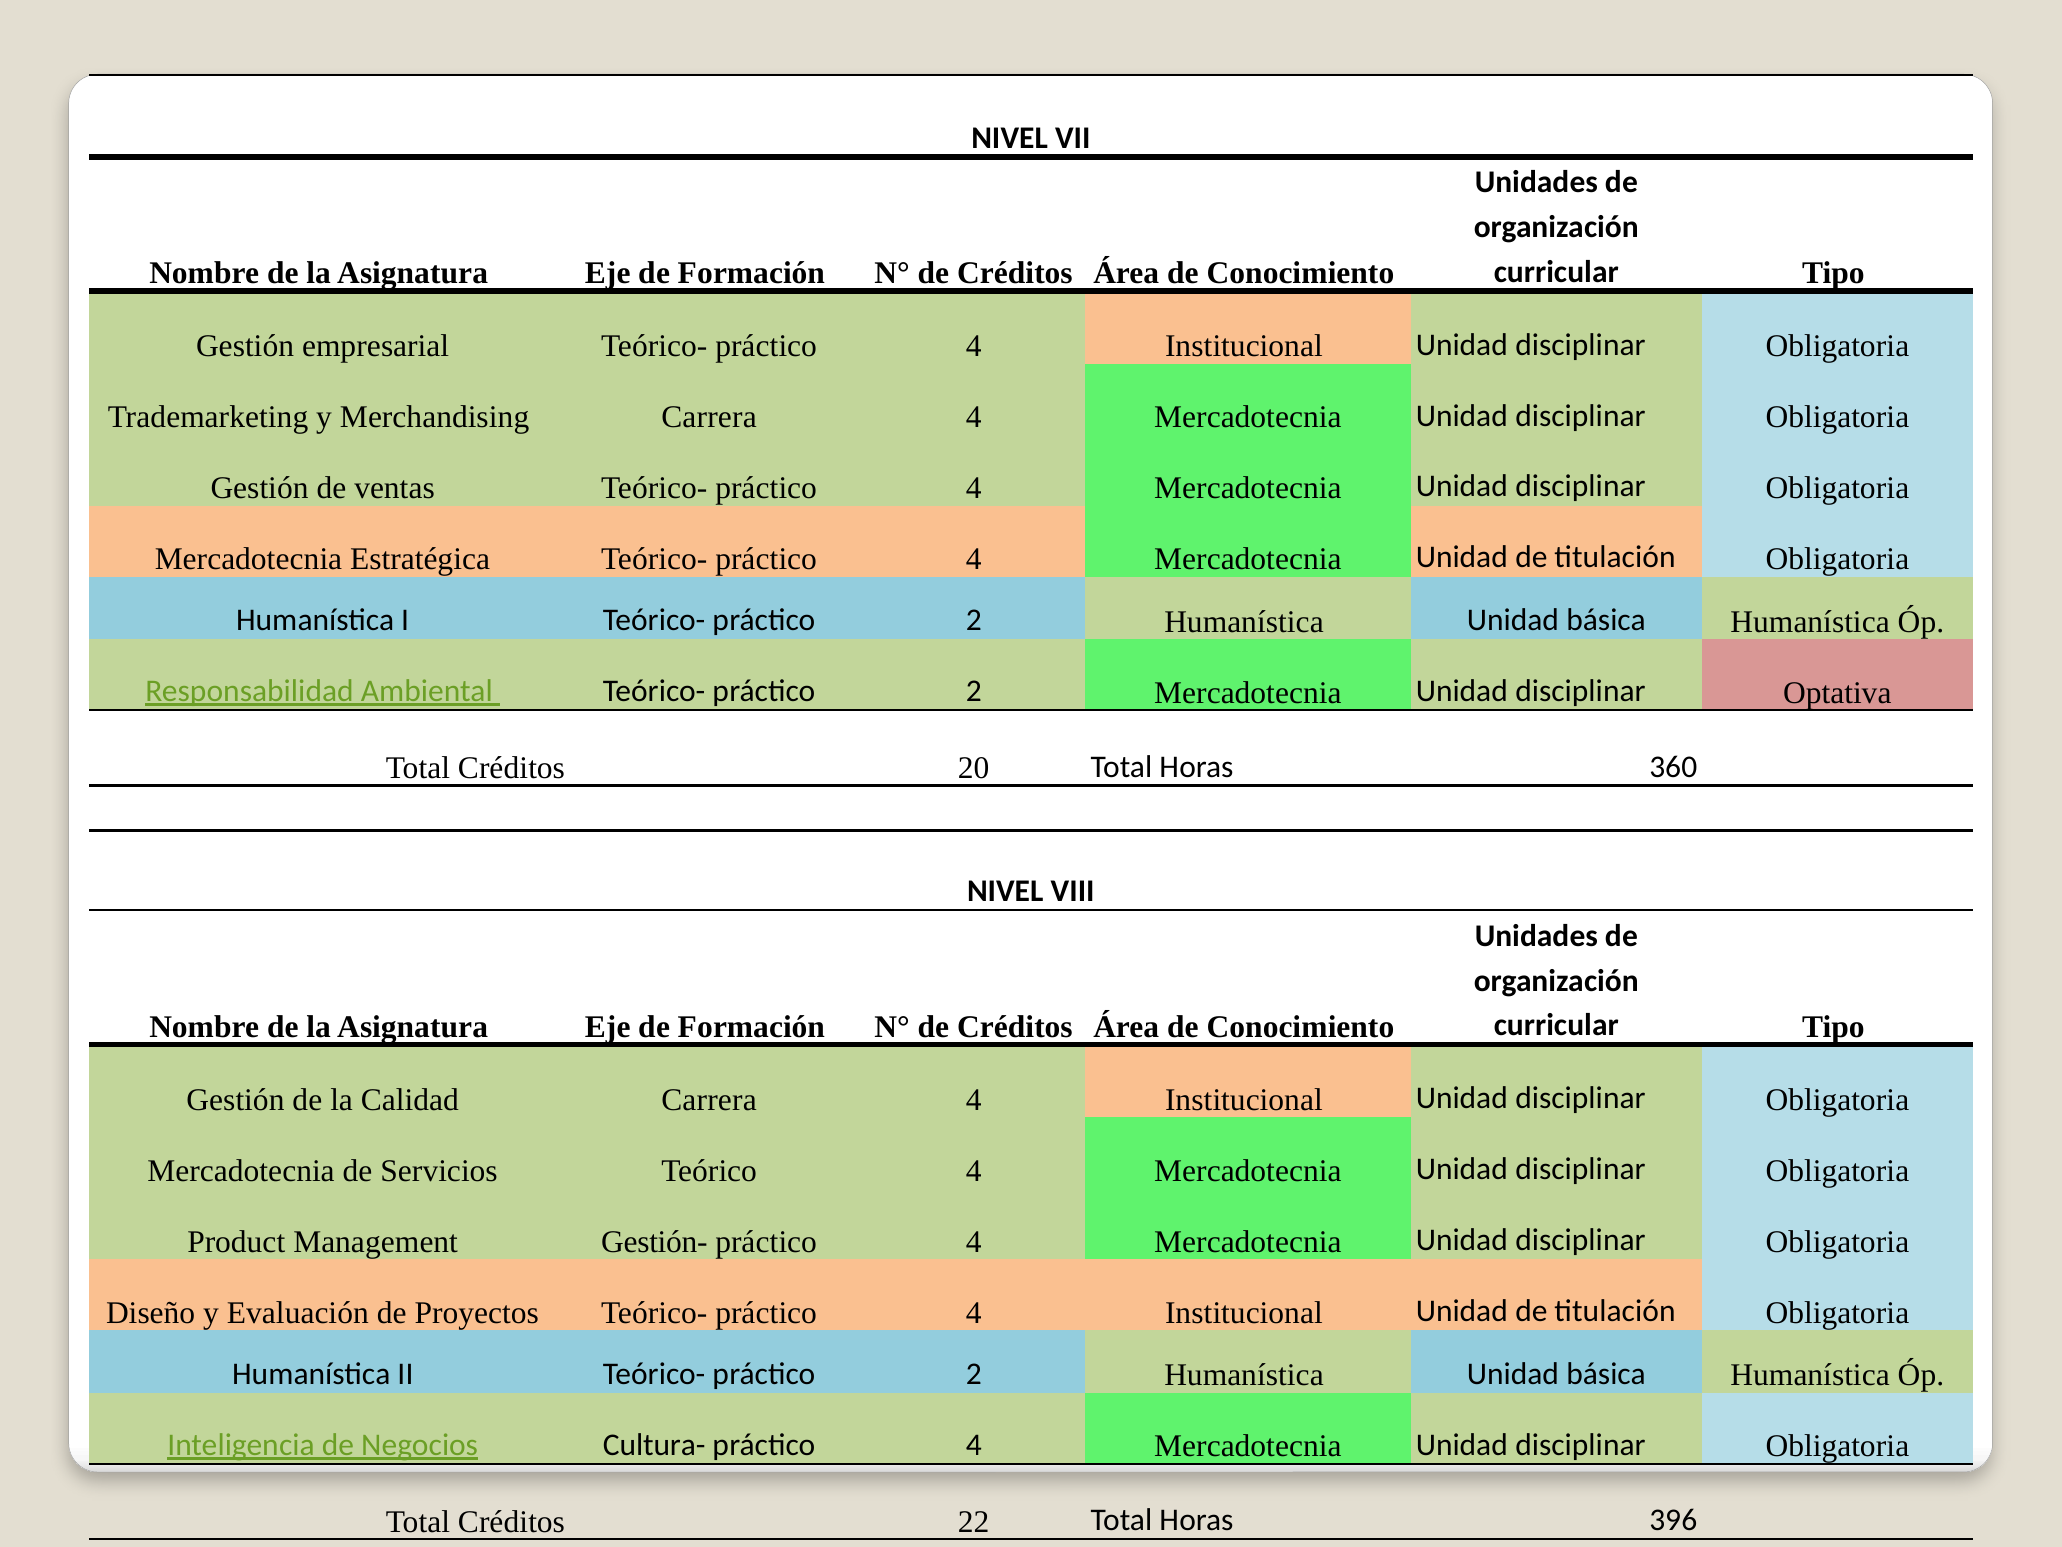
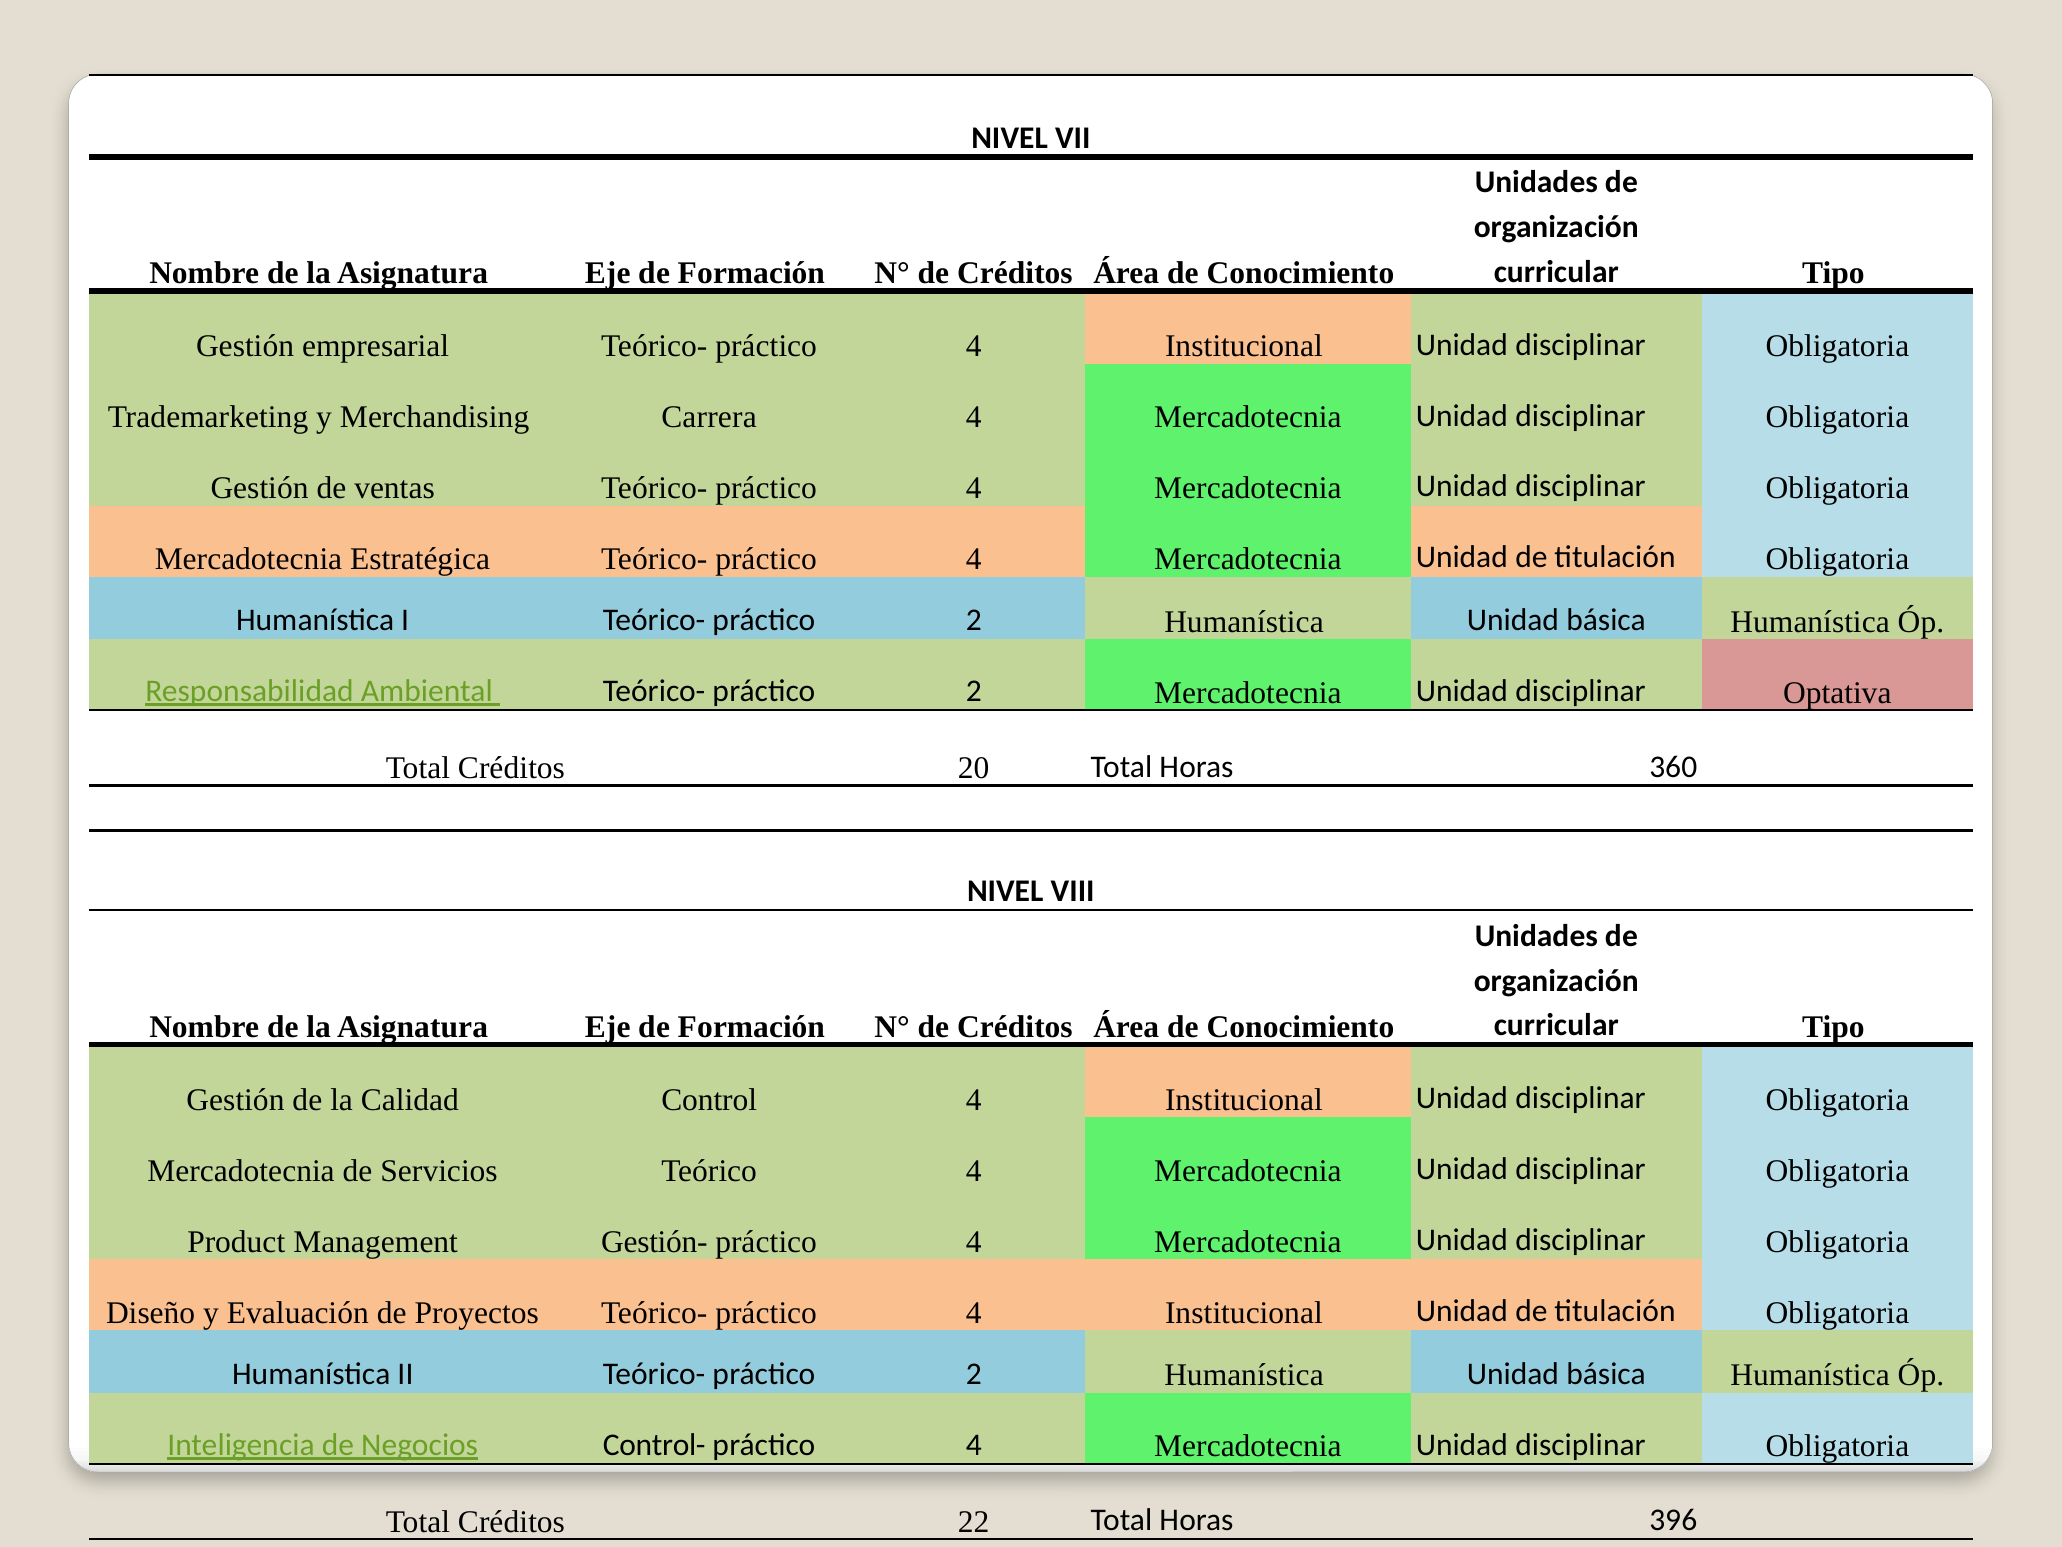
Calidad Carrera: Carrera -> Control
Cultura-: Cultura- -> Control-
